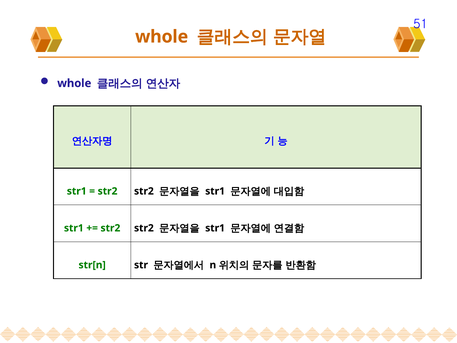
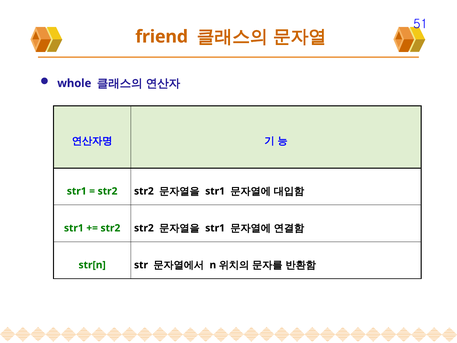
whole at (162, 37): whole -> friend
